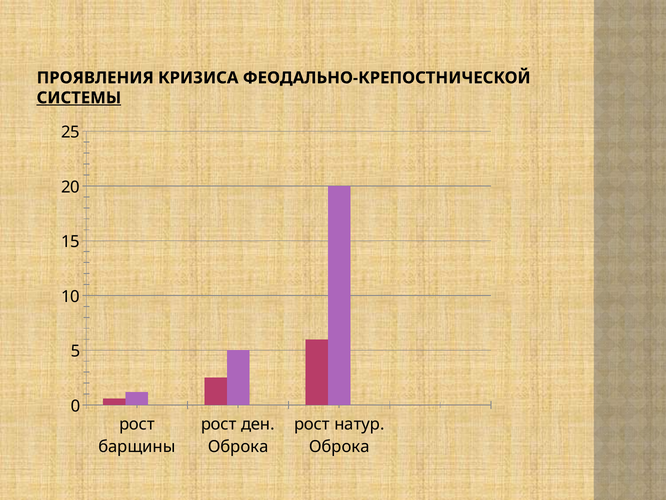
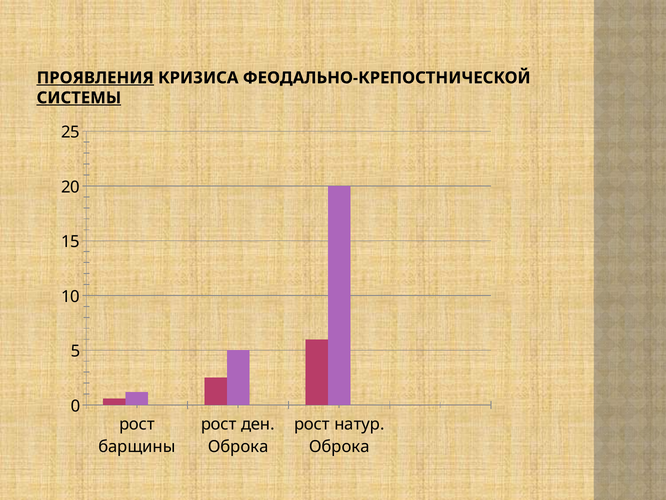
ПРОЯВЛЕНИЯ underline: none -> present
